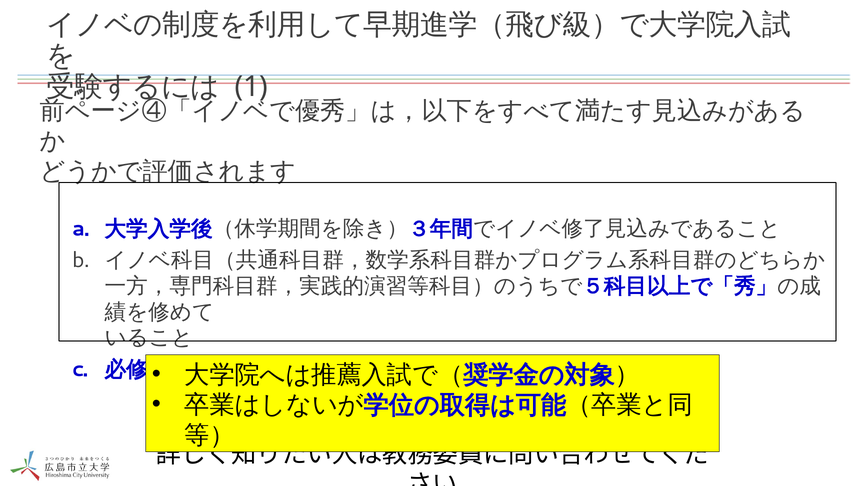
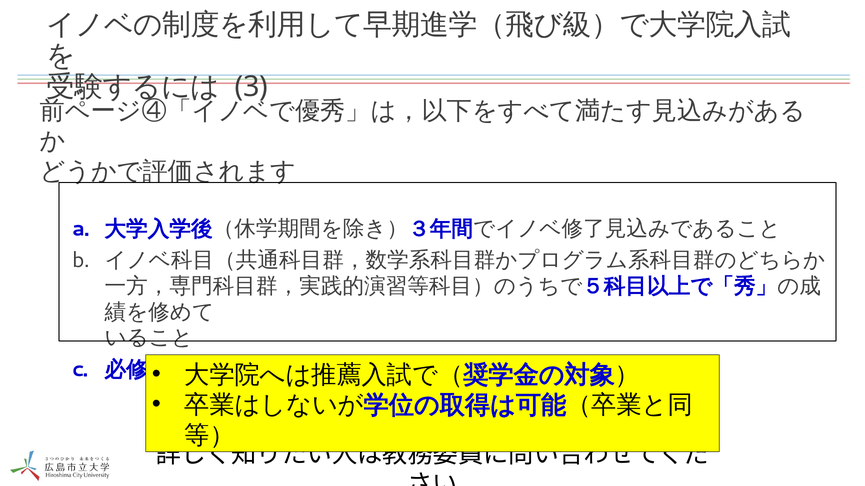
1: 1 -> 3
